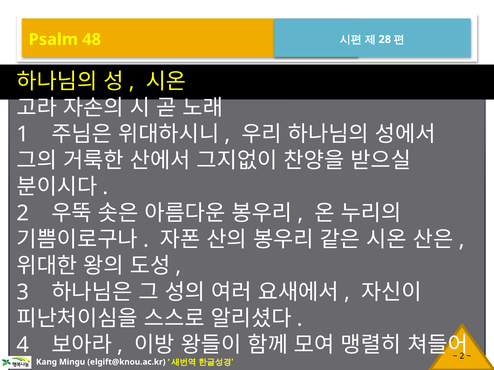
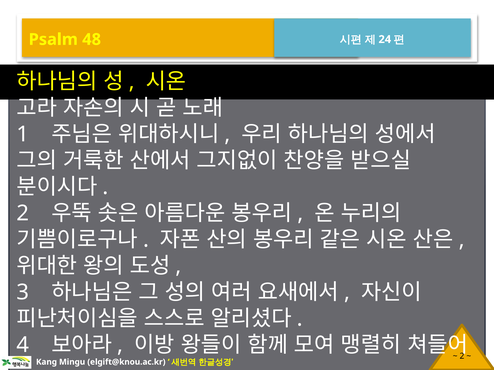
28: 28 -> 24
